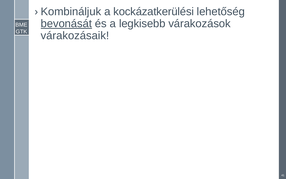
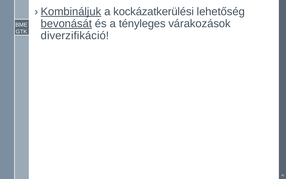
Kombináljuk underline: none -> present
legkisebb: legkisebb -> tényleges
várakozásaik: várakozásaik -> diverzifikáció
